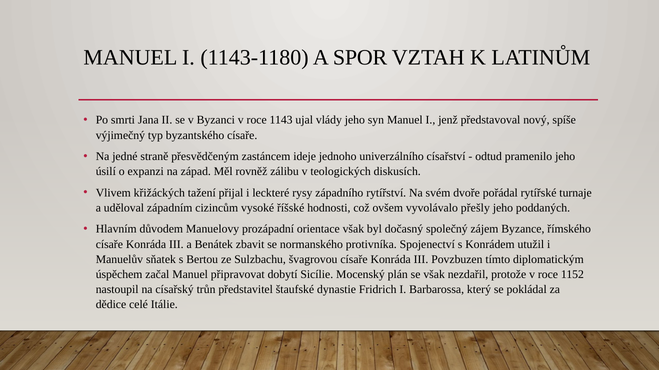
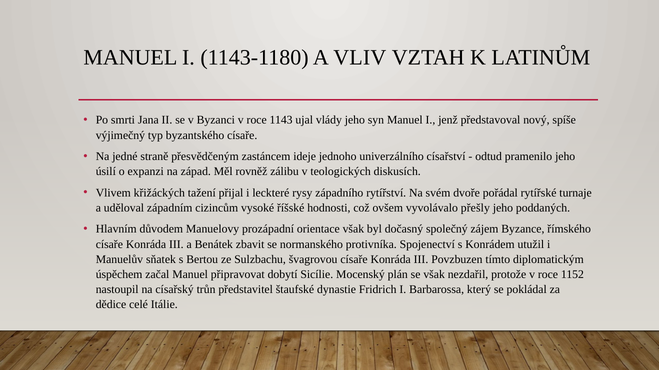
SPOR: SPOR -> VLIV
